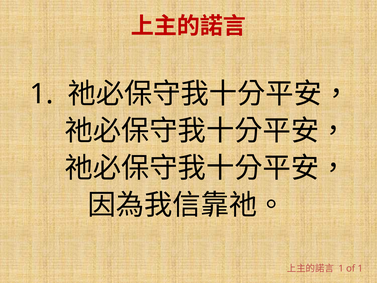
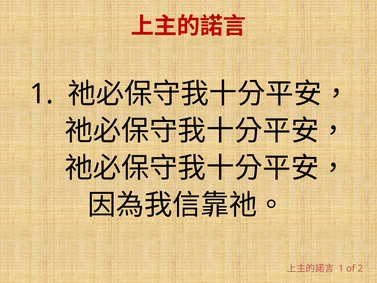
of 1: 1 -> 2
